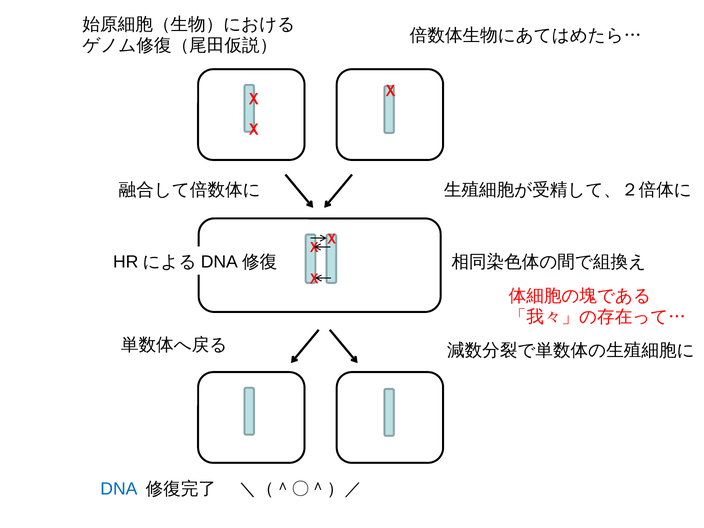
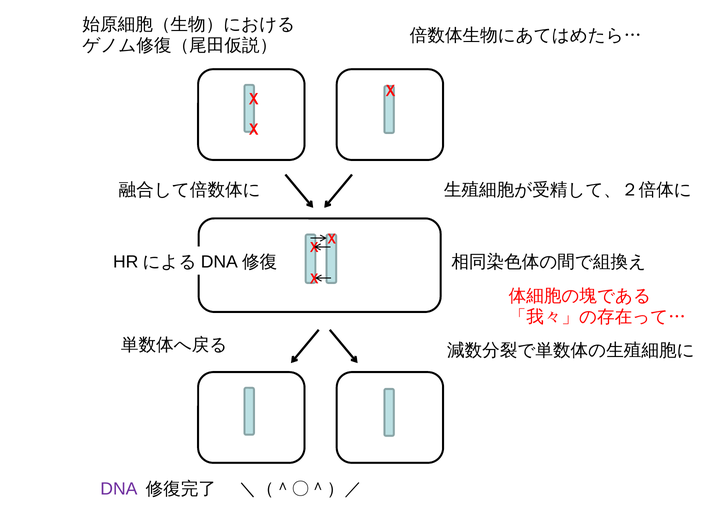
DNA colour: blue -> purple
